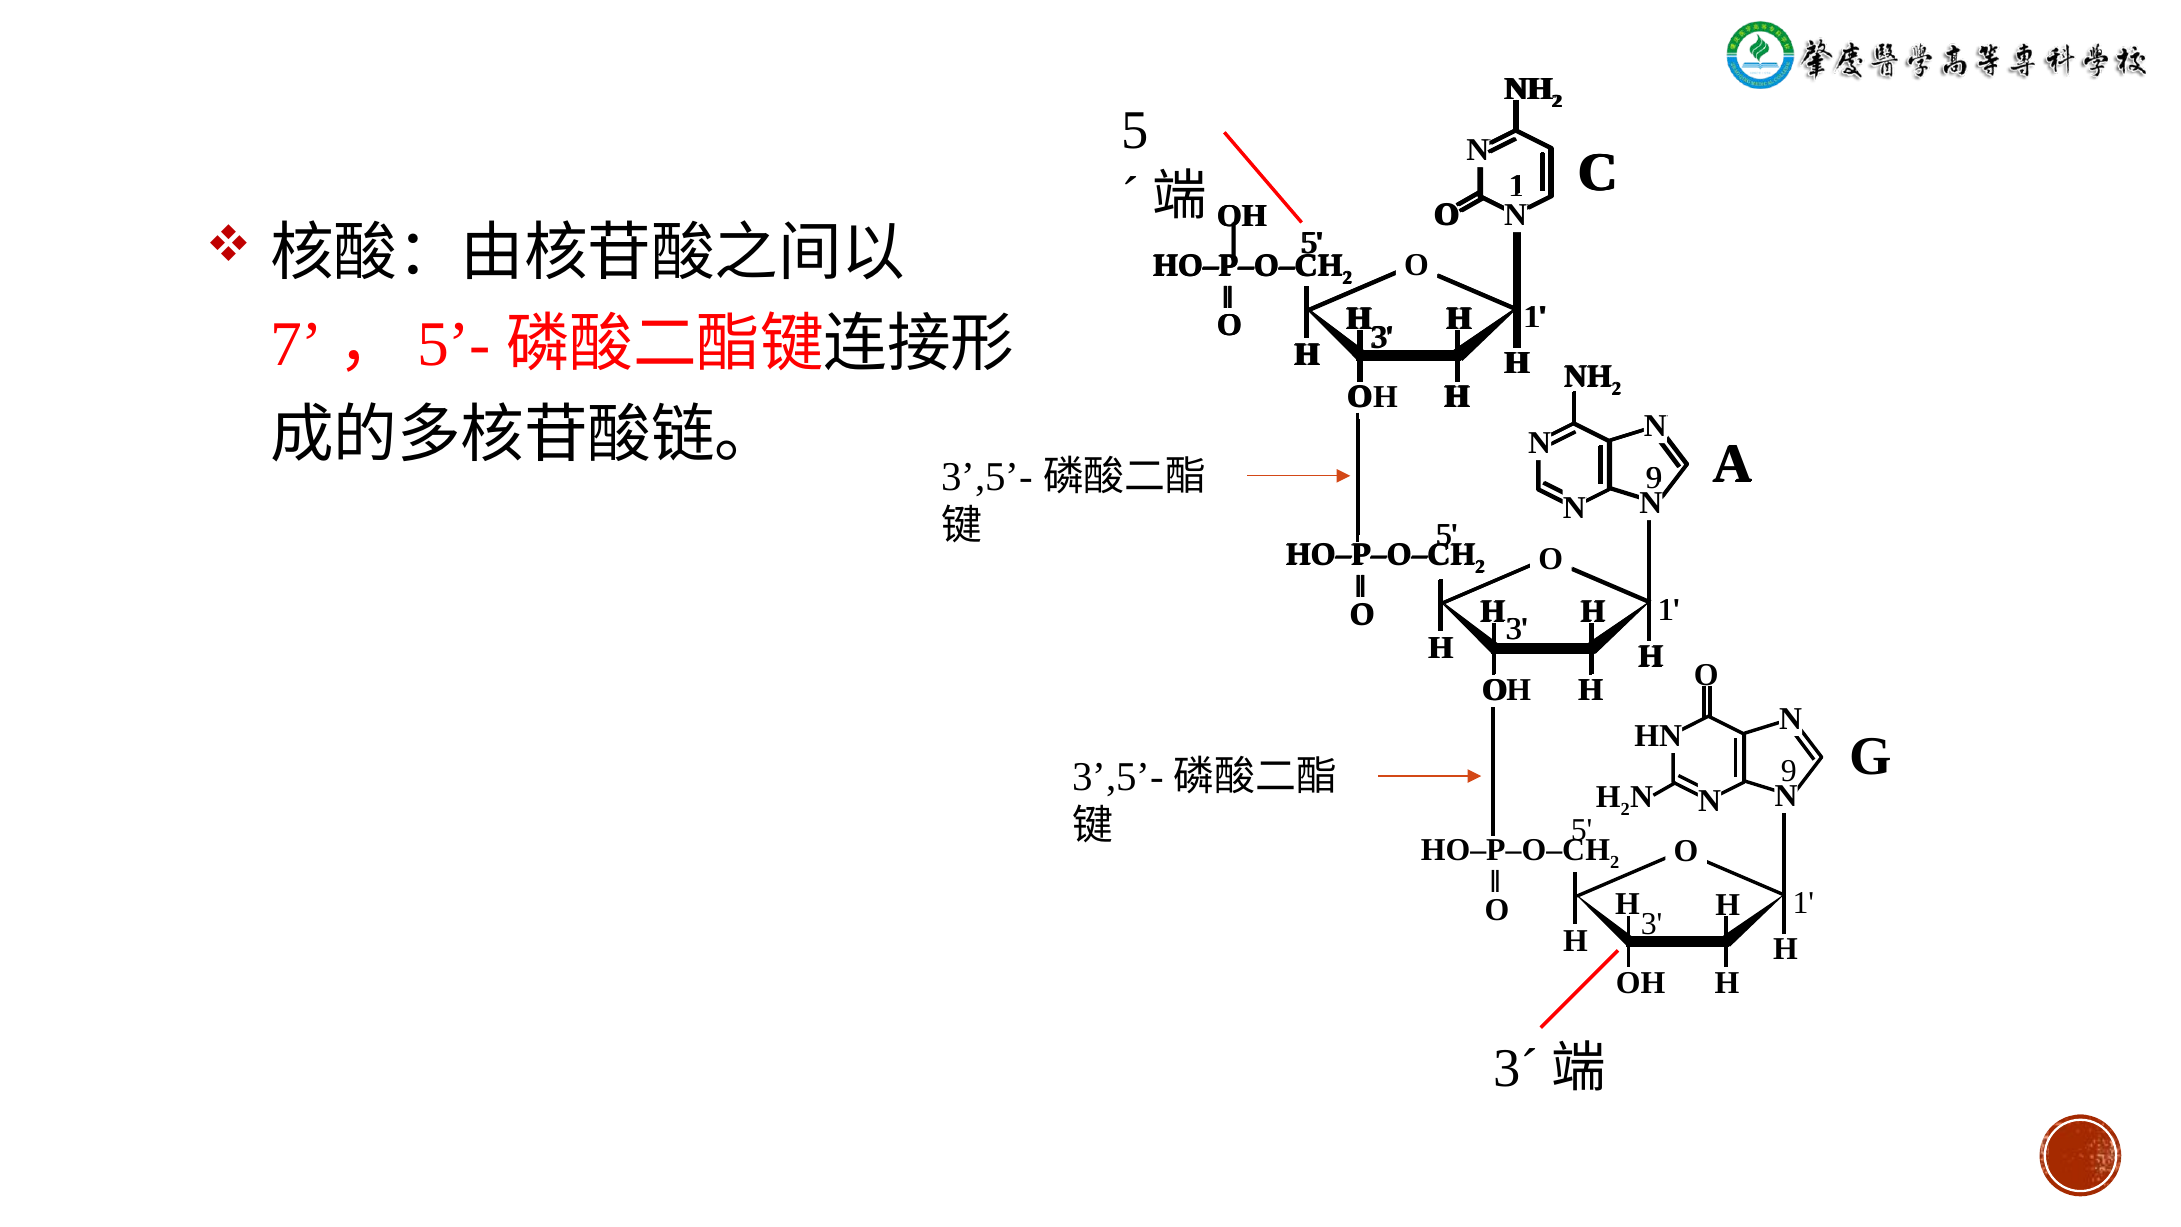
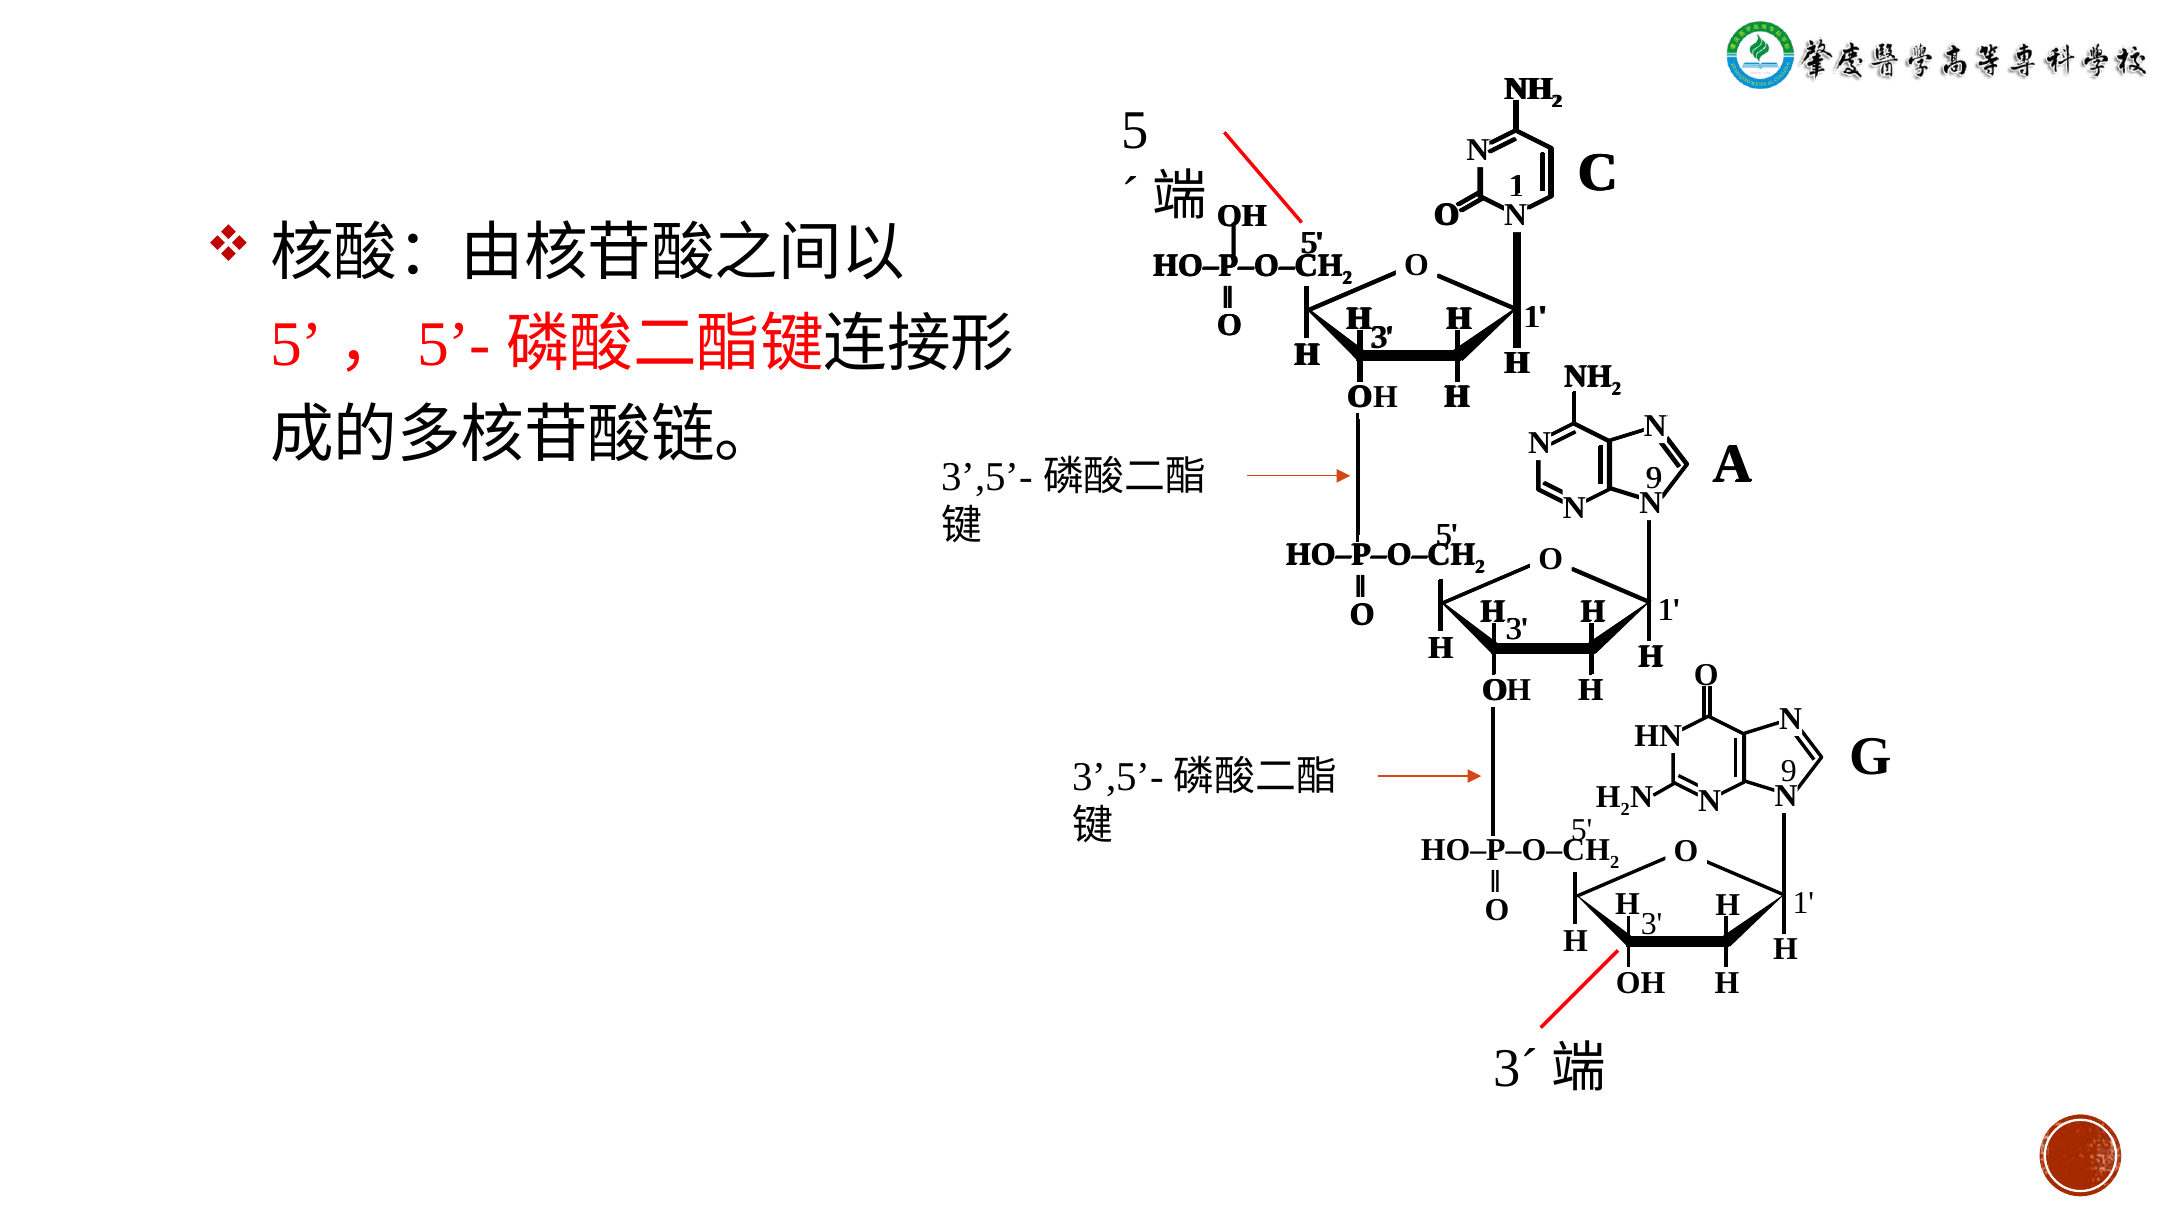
7 at (297, 345): 7 -> 5
